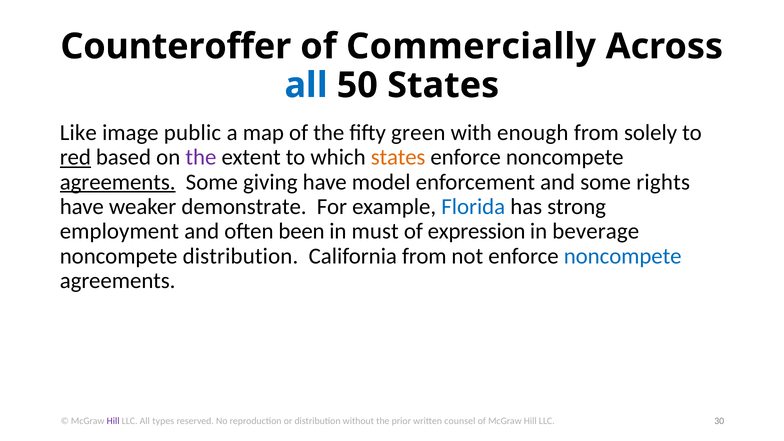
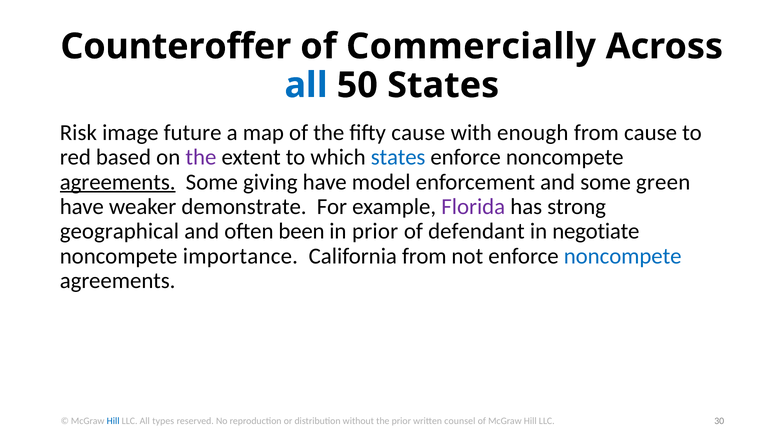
Like: Like -> Risk
public: public -> future
fifty green: green -> cause
from solely: solely -> cause
red underline: present -> none
states at (398, 157) colour: orange -> blue
rights: rights -> green
Florida colour: blue -> purple
employment: employment -> geographical
in must: must -> prior
expression: expression -> defendant
beverage: beverage -> negotiate
noncompete distribution: distribution -> importance
Hill at (113, 421) colour: purple -> blue
